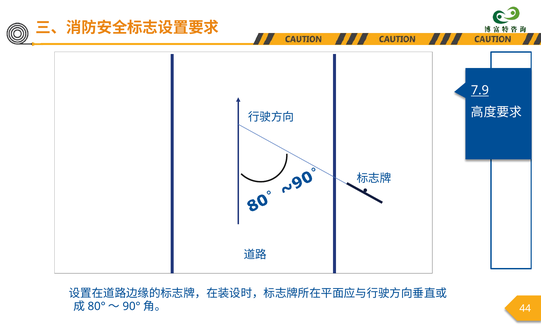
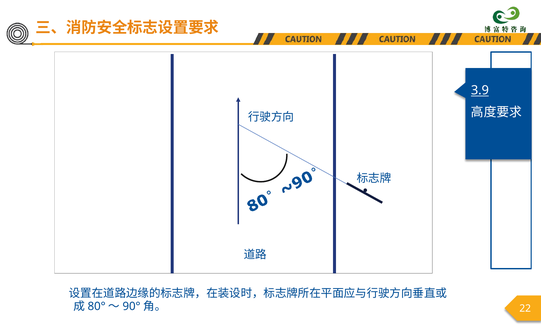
7.9: 7.9 -> 3.9
44: 44 -> 22
